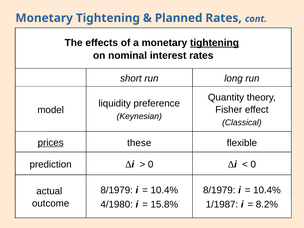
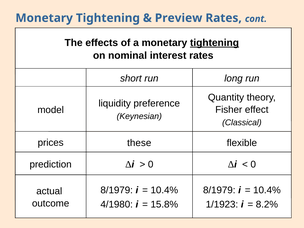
Planned: Planned -> Preview
prices underline: present -> none
1/1987: 1/1987 -> 1/1923
